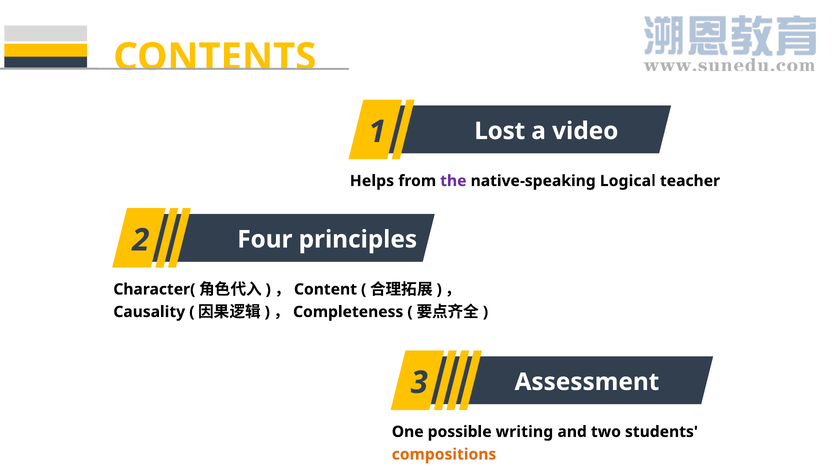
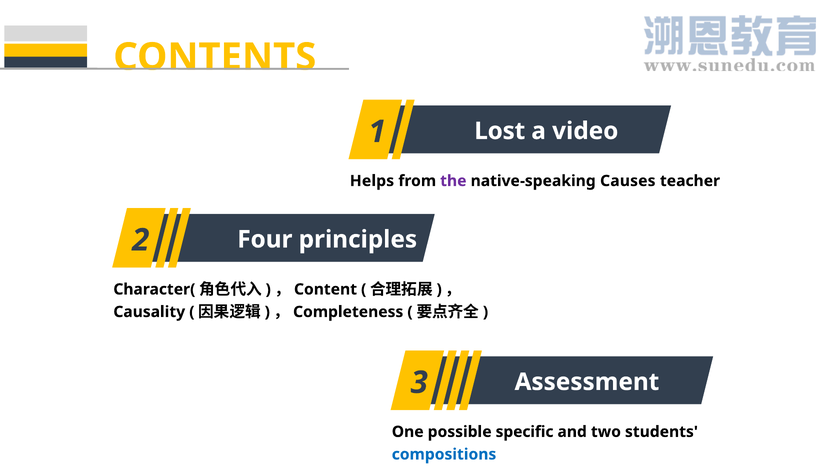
Logical: Logical -> Causes
writing: writing -> specific
compositions colour: orange -> blue
